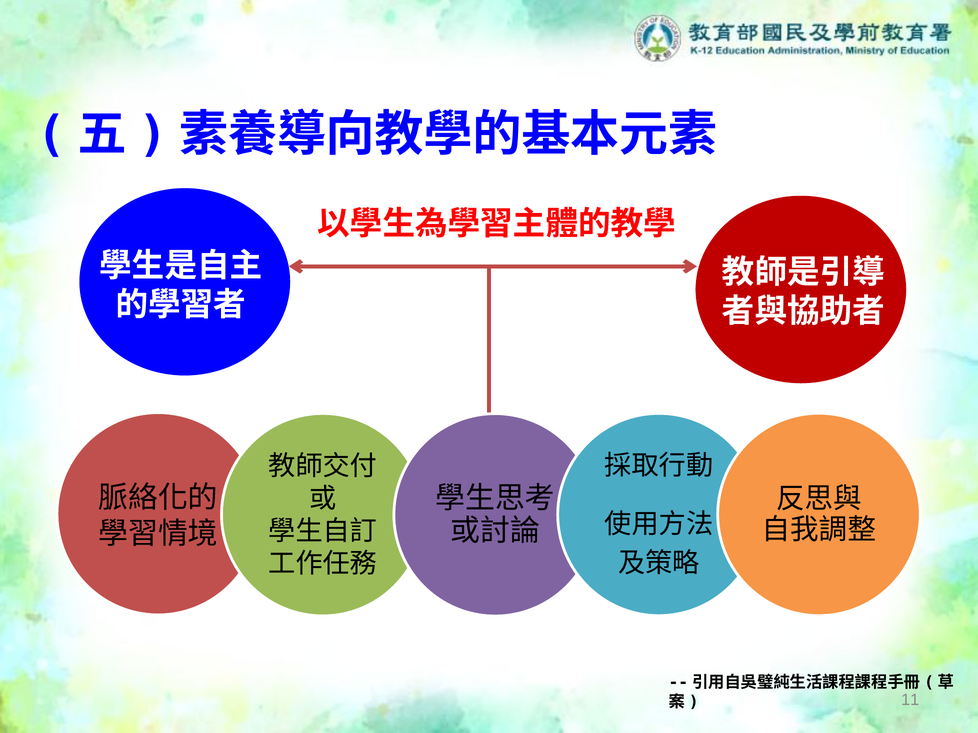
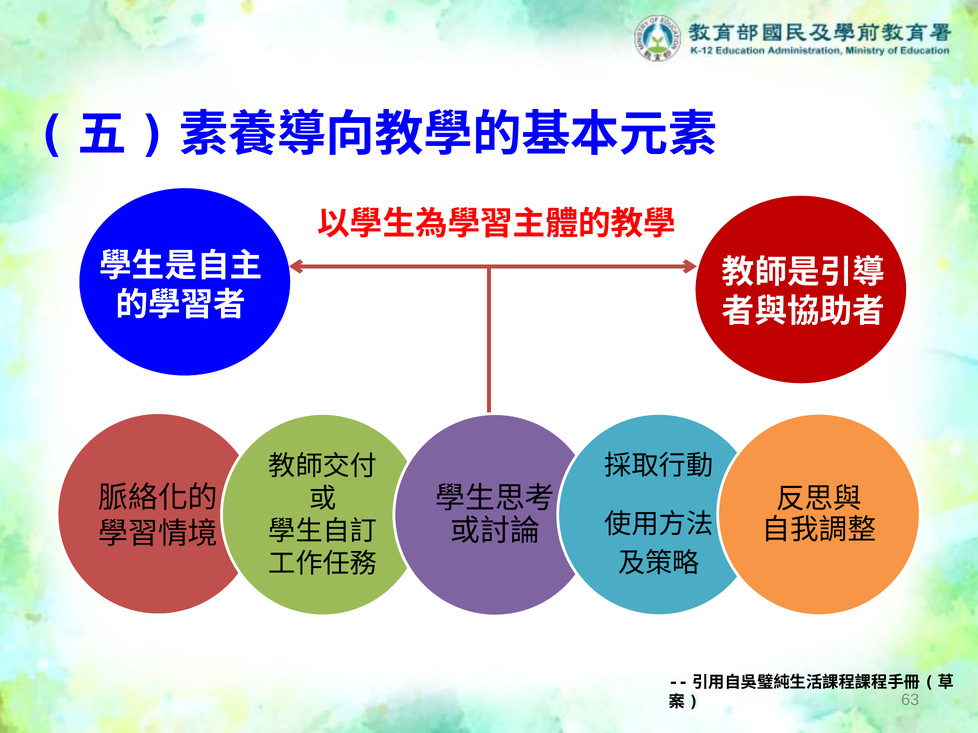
11: 11 -> 63
